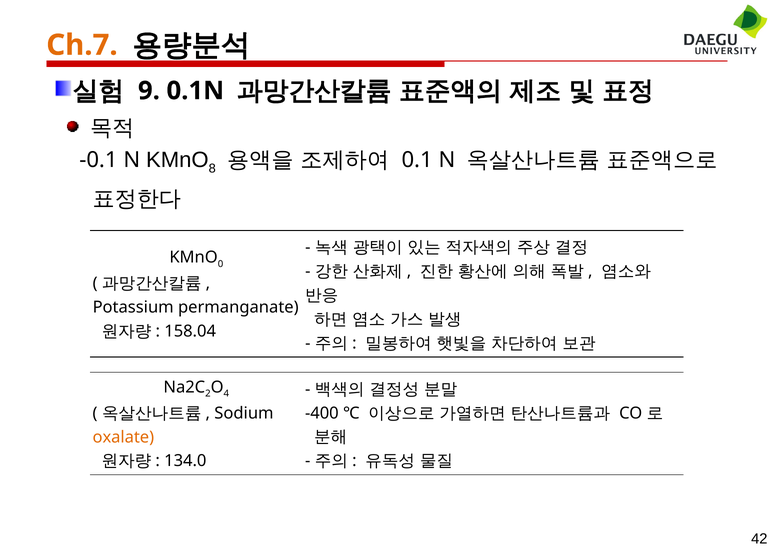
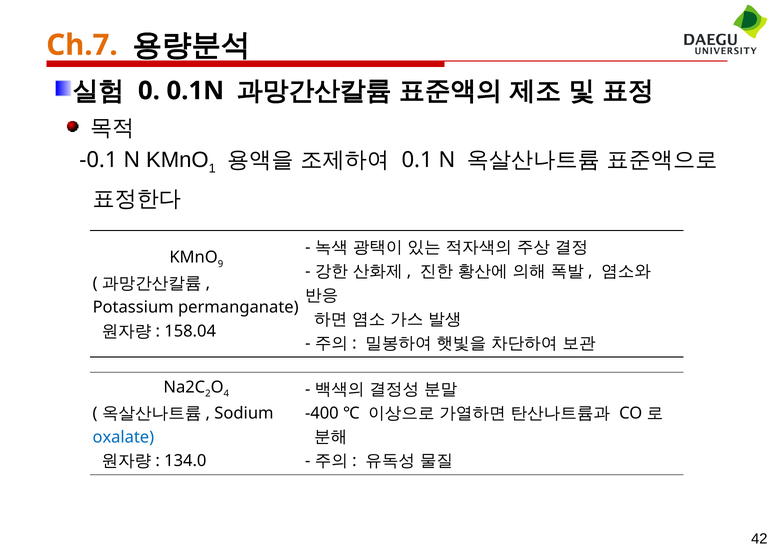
9: 9 -> 0
8: 8 -> 1
0: 0 -> 9
oxalate colour: orange -> blue
